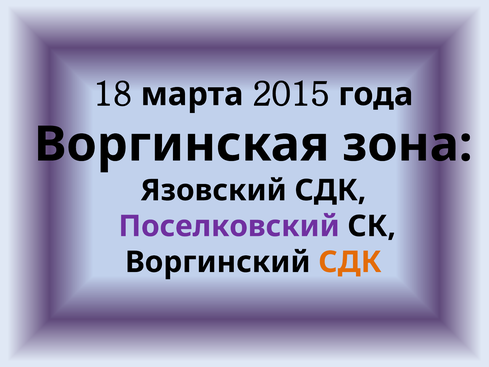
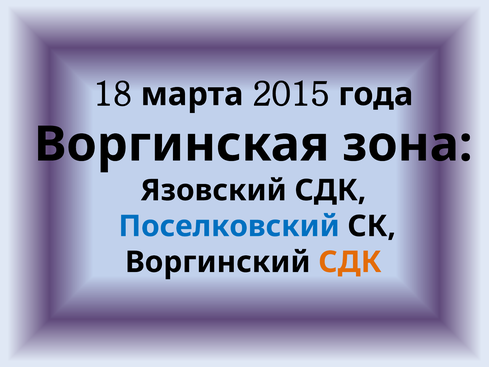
Поселковский colour: purple -> blue
